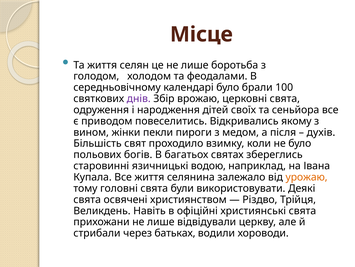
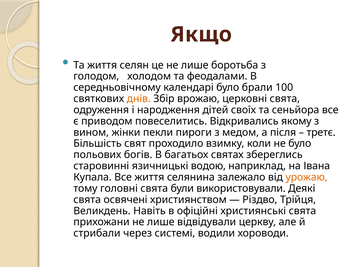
Місце: Місце -> Якщо
днів colour: purple -> orange
духів: духів -> третє
використовувати: використовувати -> використовували
батьках: батьках -> системі
